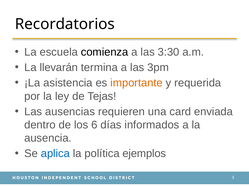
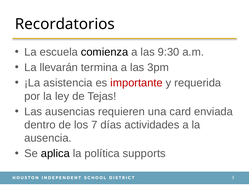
3:30: 3:30 -> 9:30
importante colour: orange -> red
6: 6 -> 7
informados: informados -> actividades
aplica colour: blue -> black
ejemplos: ejemplos -> supports
